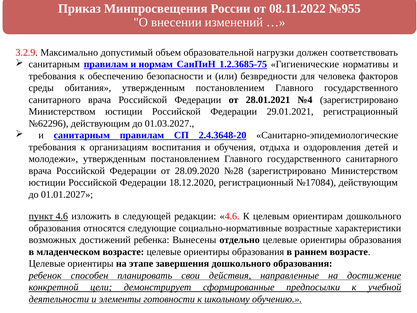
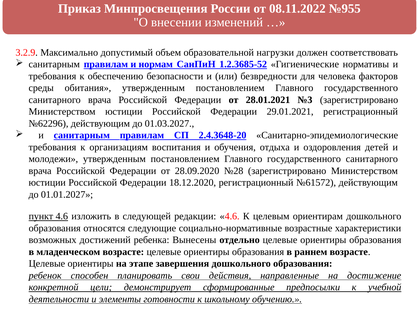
1.2.3685-75: 1.2.3685-75 -> 1.2.3685-52
№4: №4 -> №3
№17084: №17084 -> №61572
